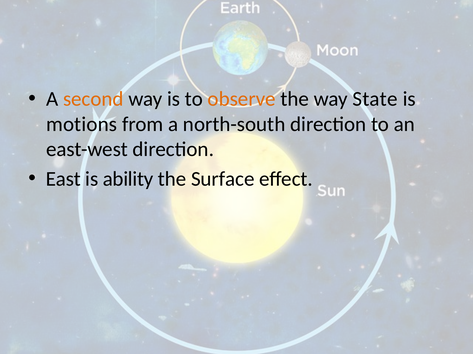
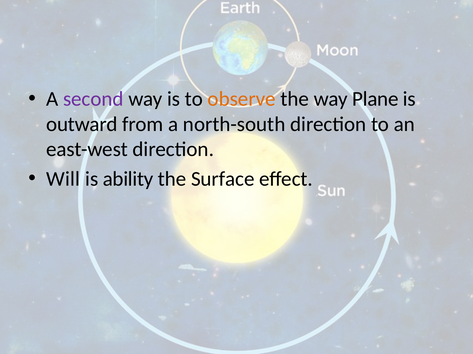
second colour: orange -> purple
State: State -> Plane
motions: motions -> outward
East: East -> Will
